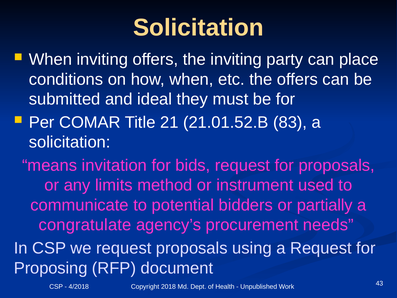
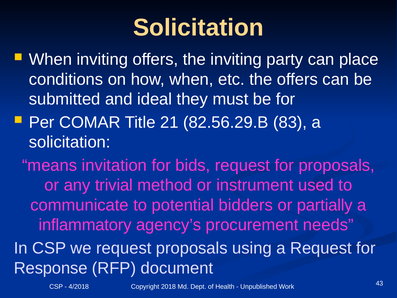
21.01.52.B: 21.01.52.B -> 82.56.29.B
limits: limits -> trivial
congratulate: congratulate -> inflammatory
Proposing: Proposing -> Response
